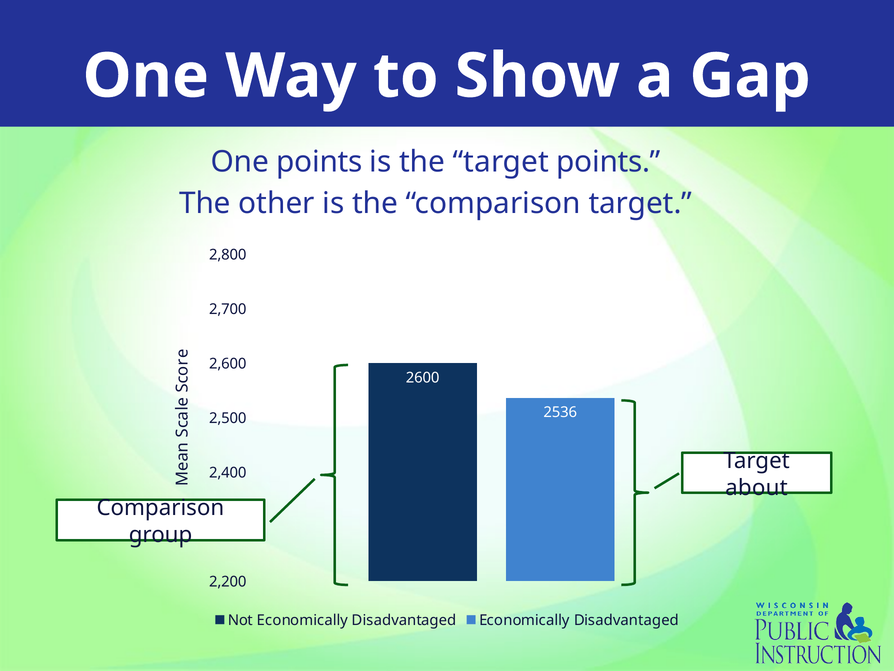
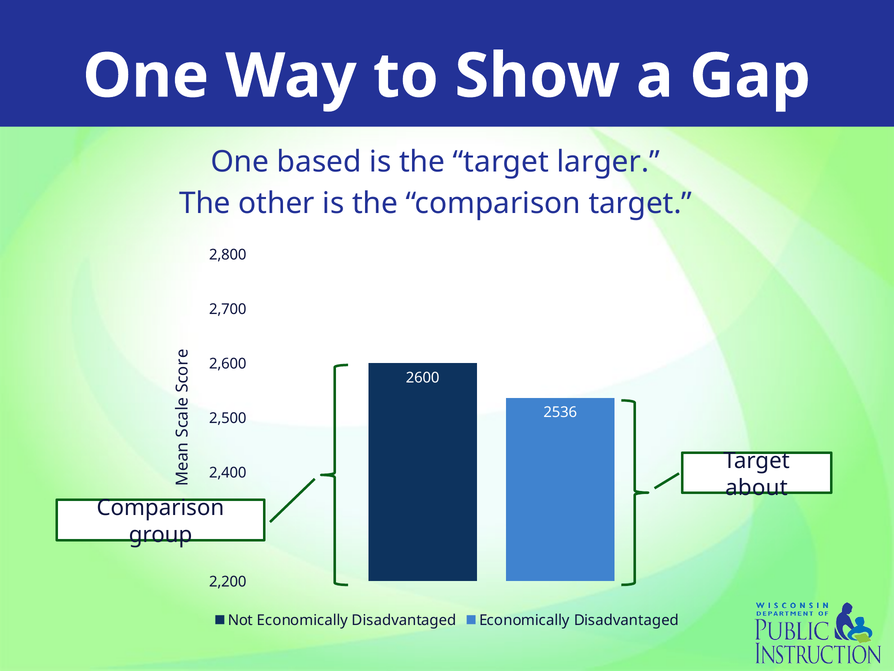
One points: points -> based
target points: points -> larger
